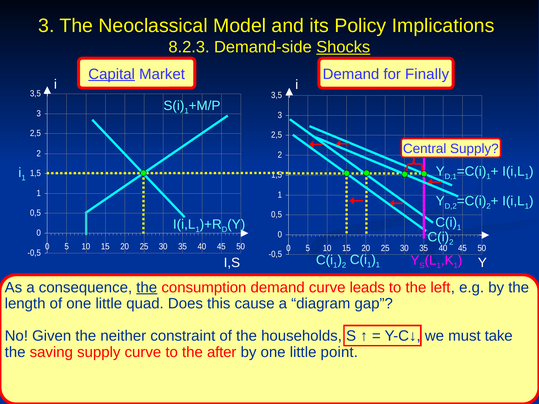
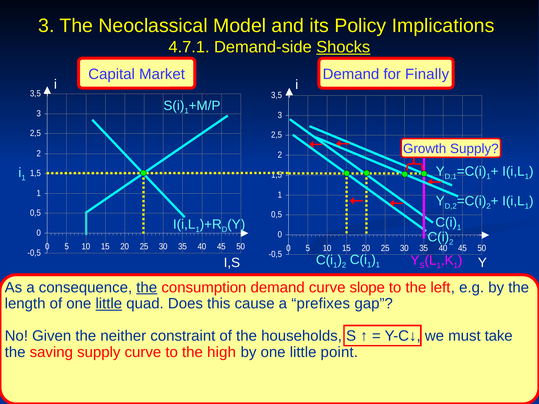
8.2.3: 8.2.3 -> 4.7.1
Capital underline: present -> none
Central: Central -> Growth
leads: leads -> slope
little at (109, 304) underline: none -> present
diagram: diagram -> prefixes
after: after -> high
